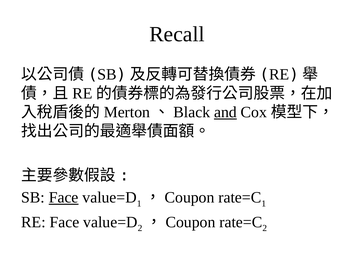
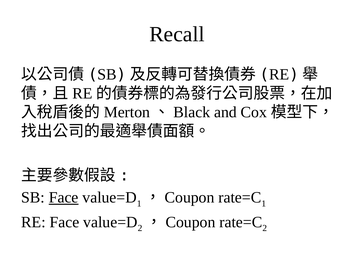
and underline: present -> none
